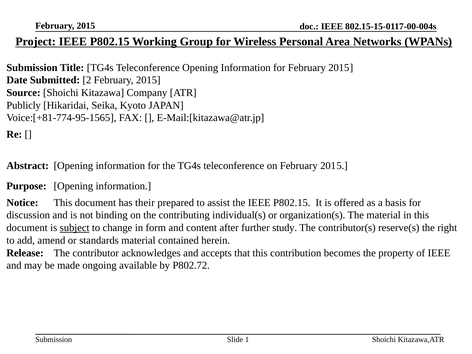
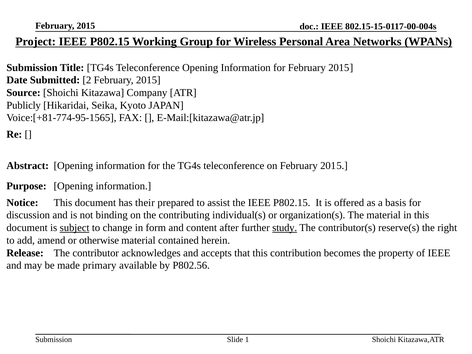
study underline: none -> present
standards: standards -> otherwise
ongoing: ongoing -> primary
P802.72: P802.72 -> P802.56
